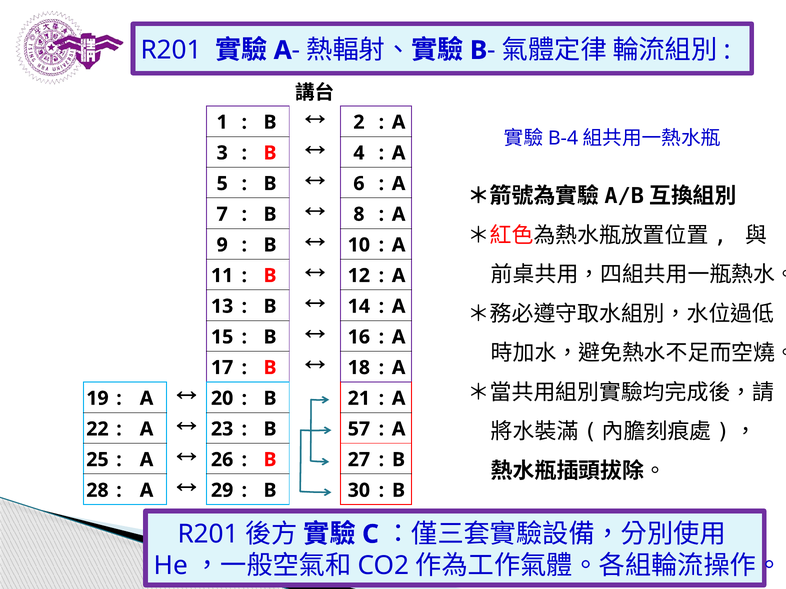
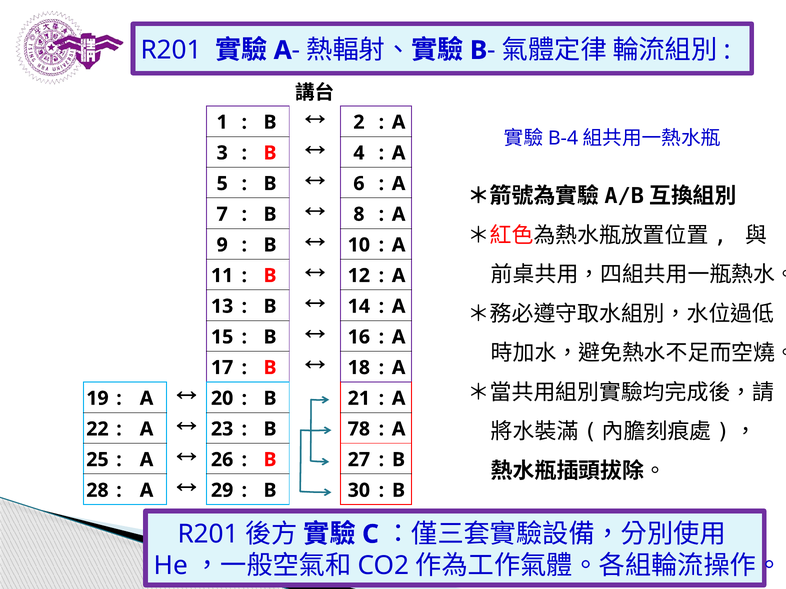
57: 57 -> 78
